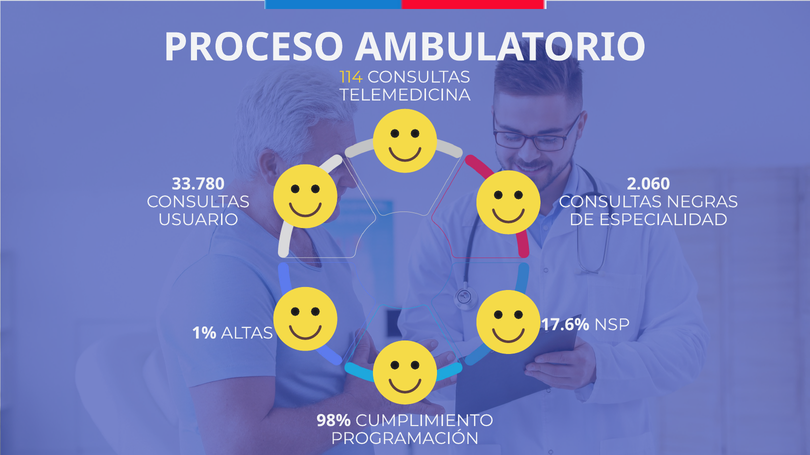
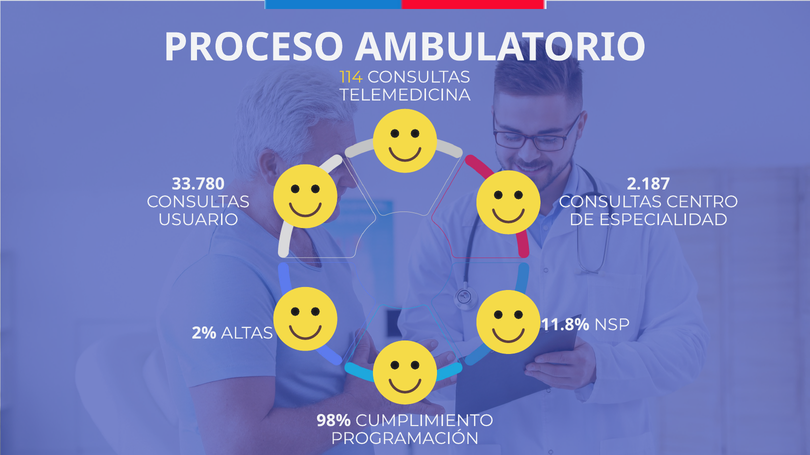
2.060: 2.060 -> 2.187
NEGRAS: NEGRAS -> CENTRO
17.6%: 17.6% -> 11.8%
1%: 1% -> 2%
